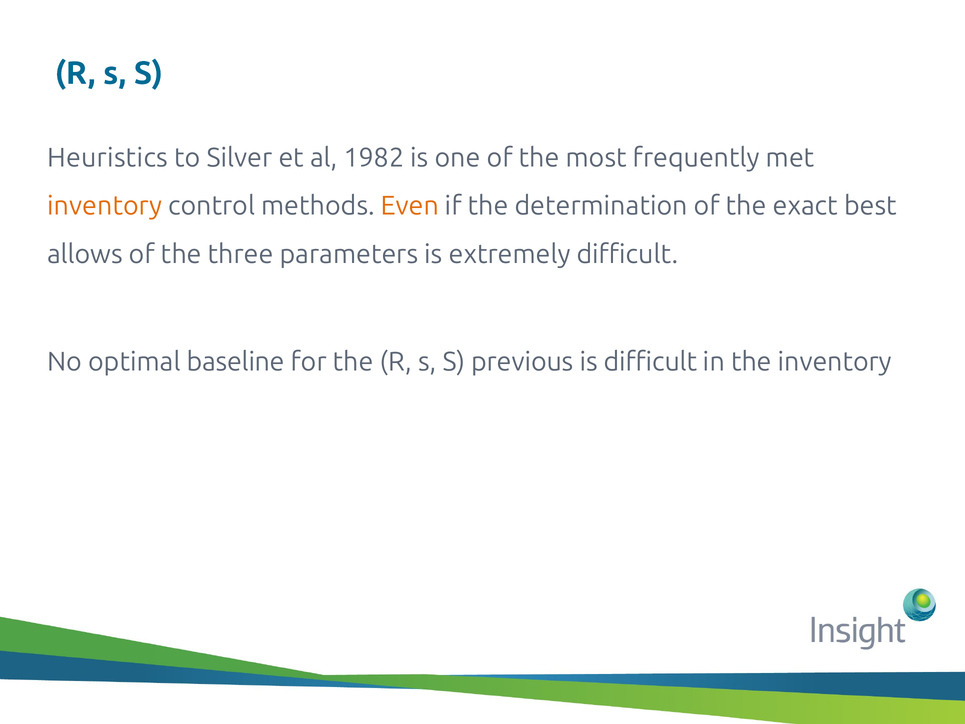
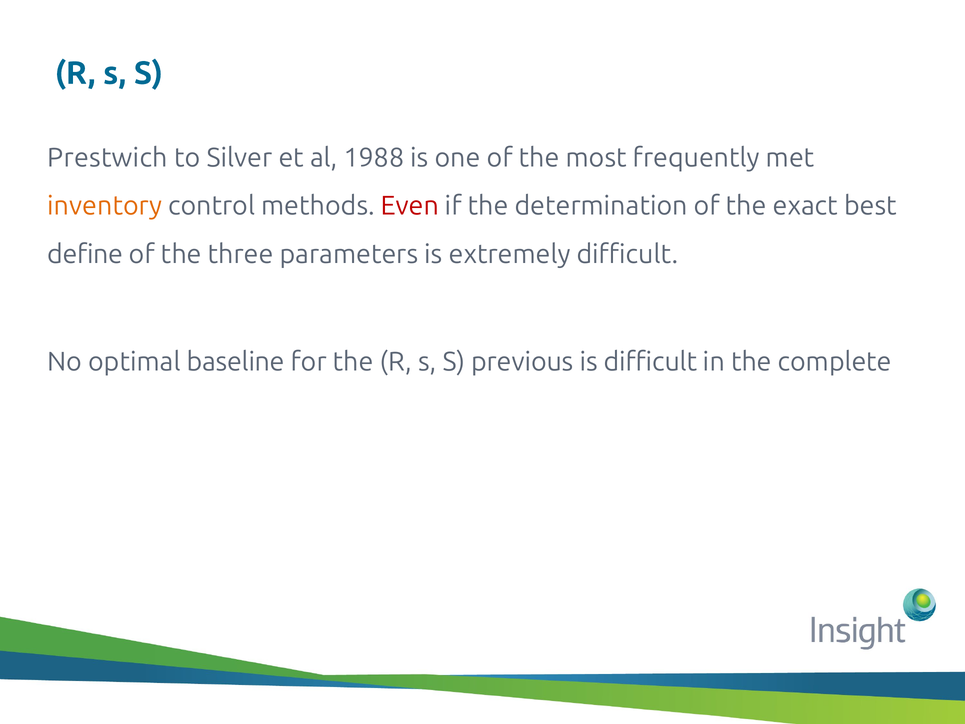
Heuristics: Heuristics -> Prestwich
1982: 1982 -> 1988
Even colour: orange -> red
allows: allows -> define
the inventory: inventory -> complete
